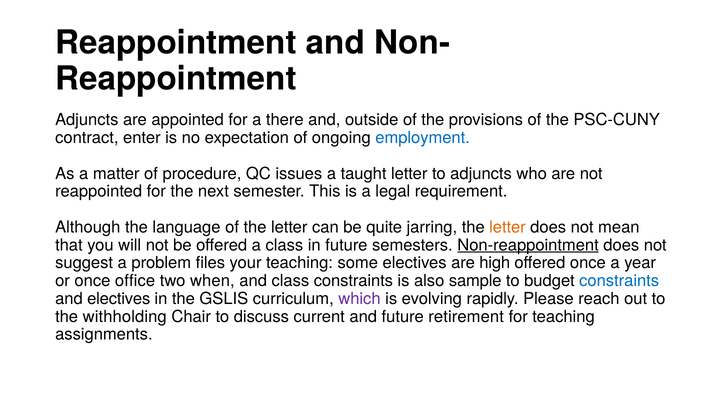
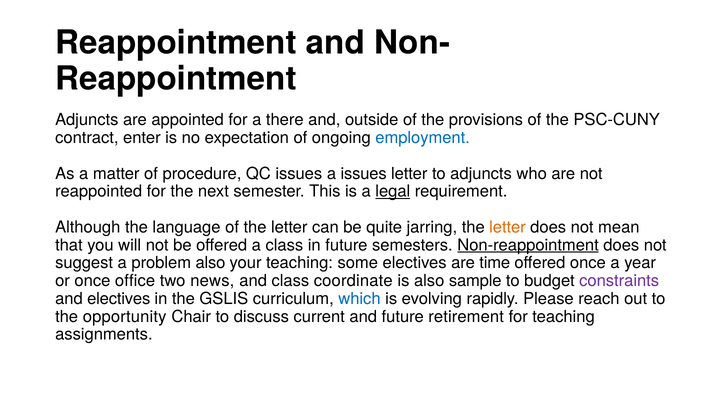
a taught: taught -> issues
legal underline: none -> present
problem files: files -> also
high: high -> time
when: when -> news
class constraints: constraints -> coordinate
constraints at (619, 281) colour: blue -> purple
which colour: purple -> blue
withholding: withholding -> opportunity
